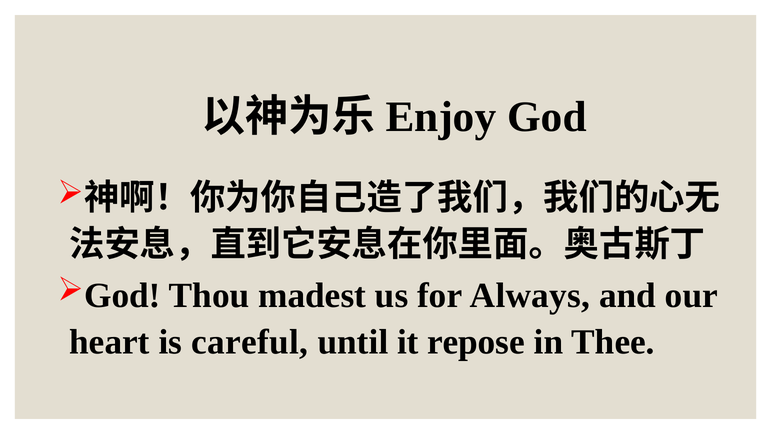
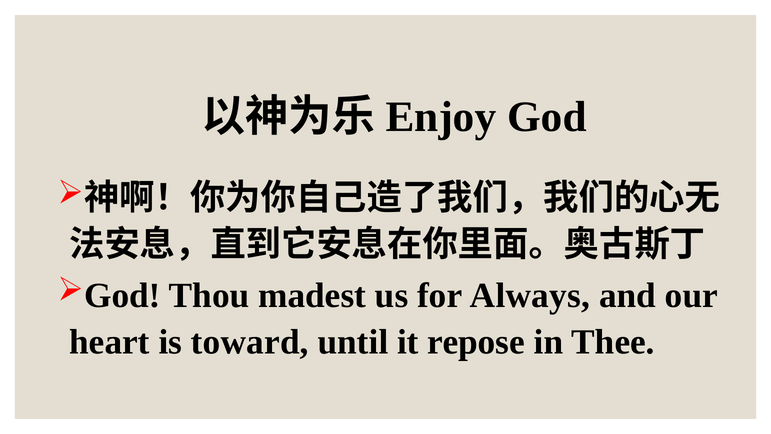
careful: careful -> toward
